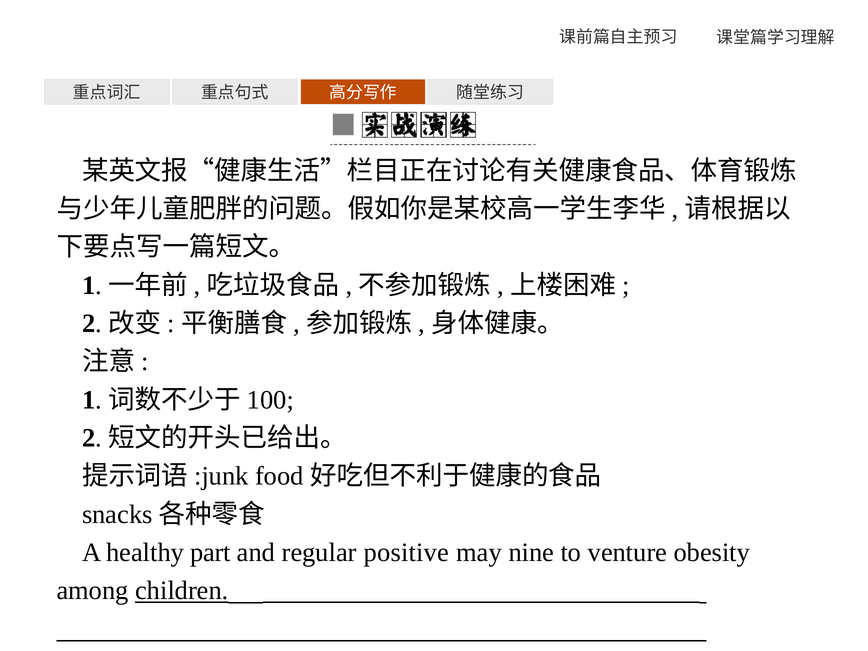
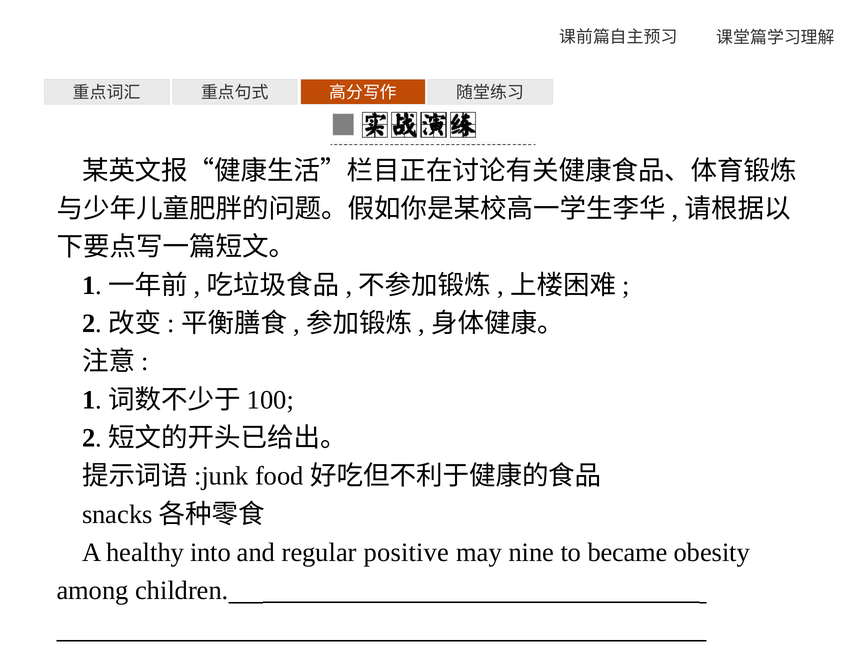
part: part -> into
venture: venture -> became
children underline: present -> none
